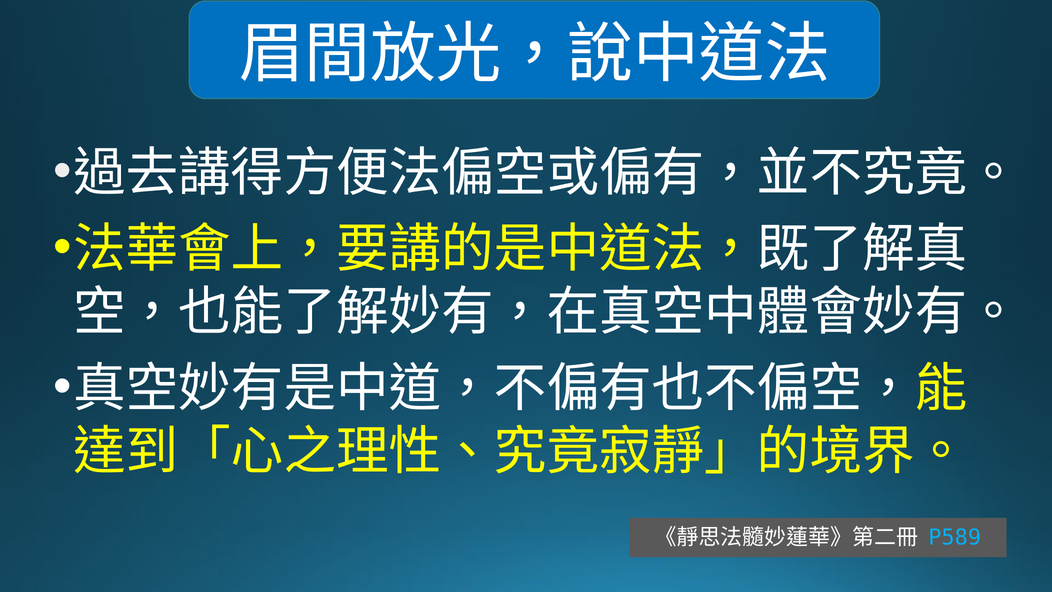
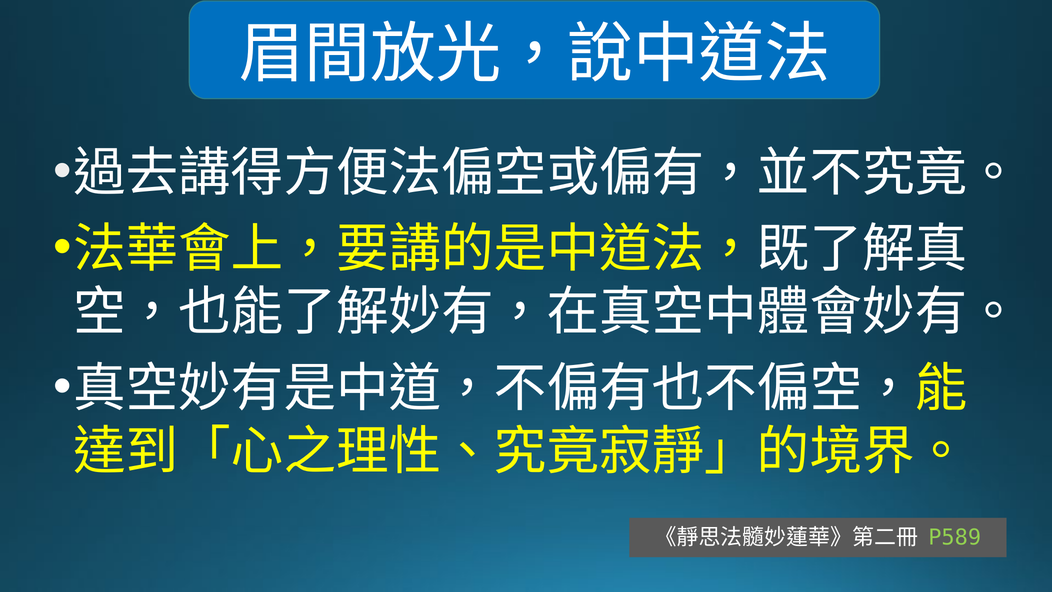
P589 colour: light blue -> light green
